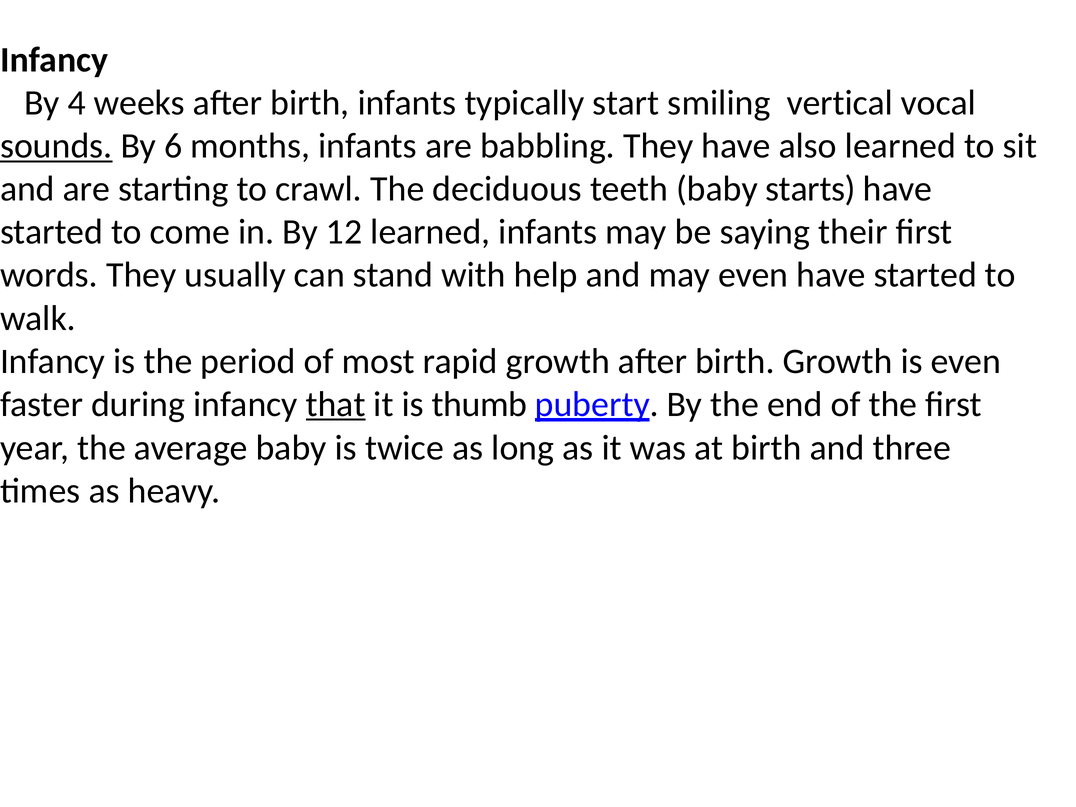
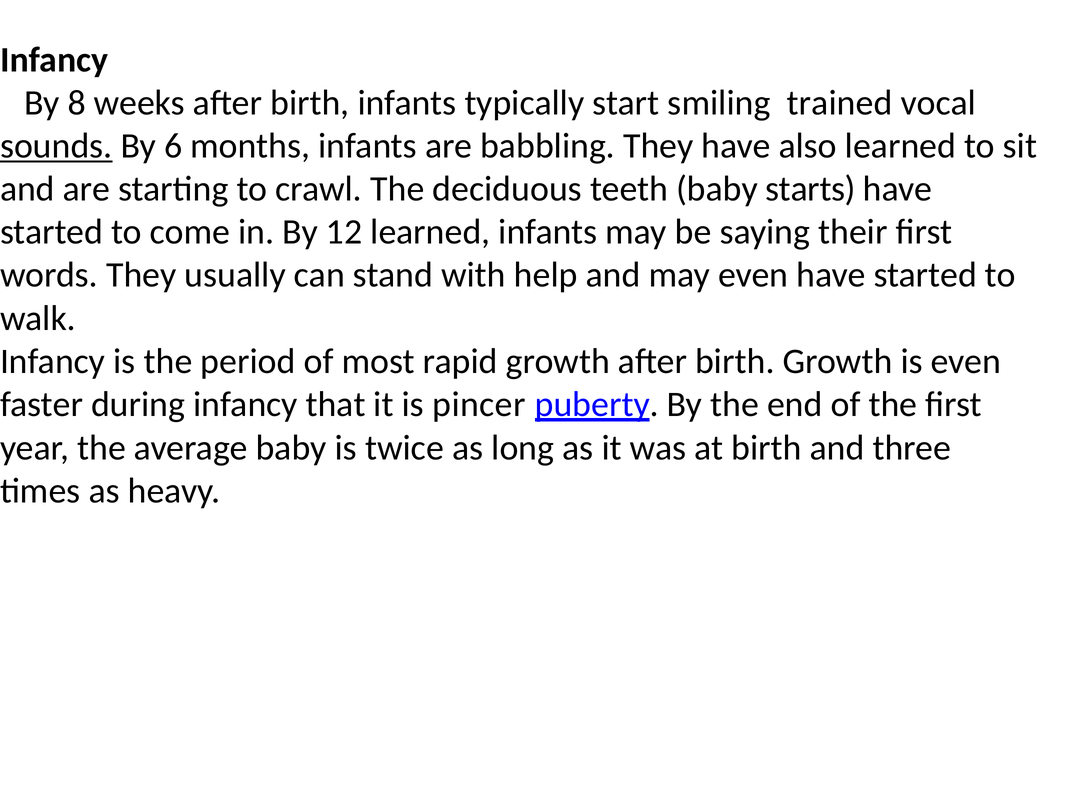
4: 4 -> 8
vertical: vertical -> trained
that underline: present -> none
thumb: thumb -> pincer
